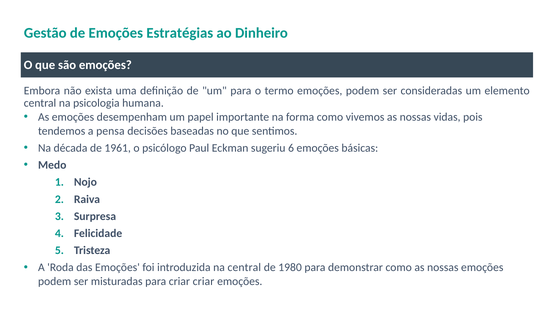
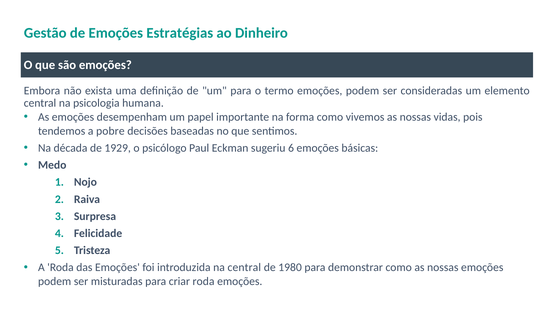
pensa: pensa -> pobre
1961: 1961 -> 1929
criar criar: criar -> roda
